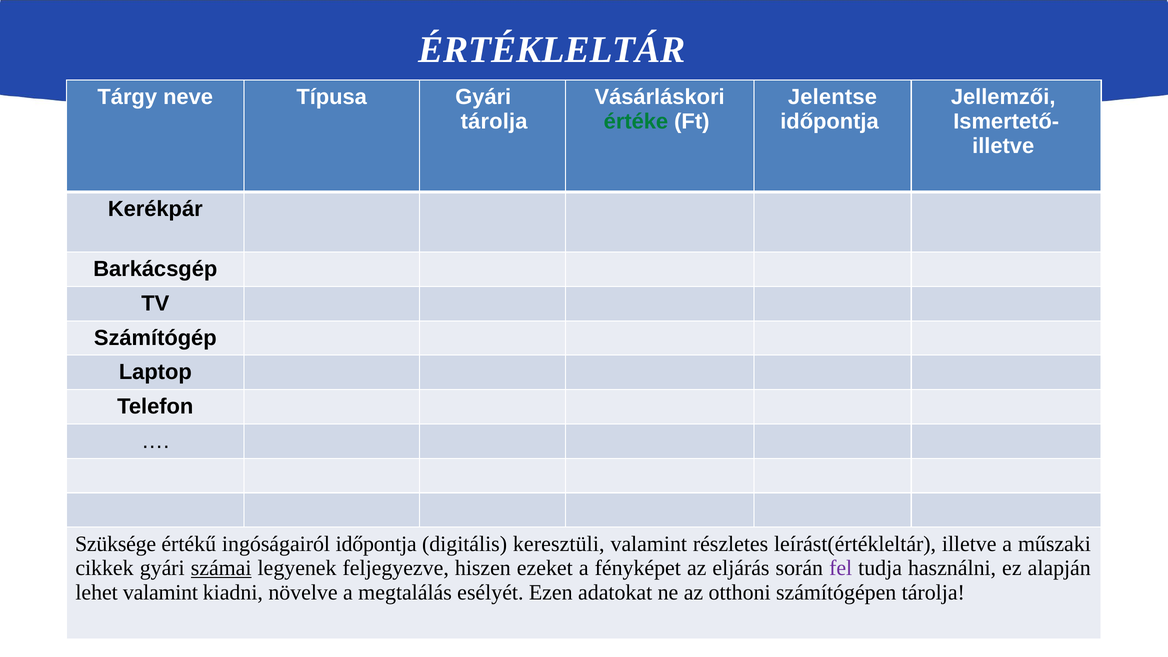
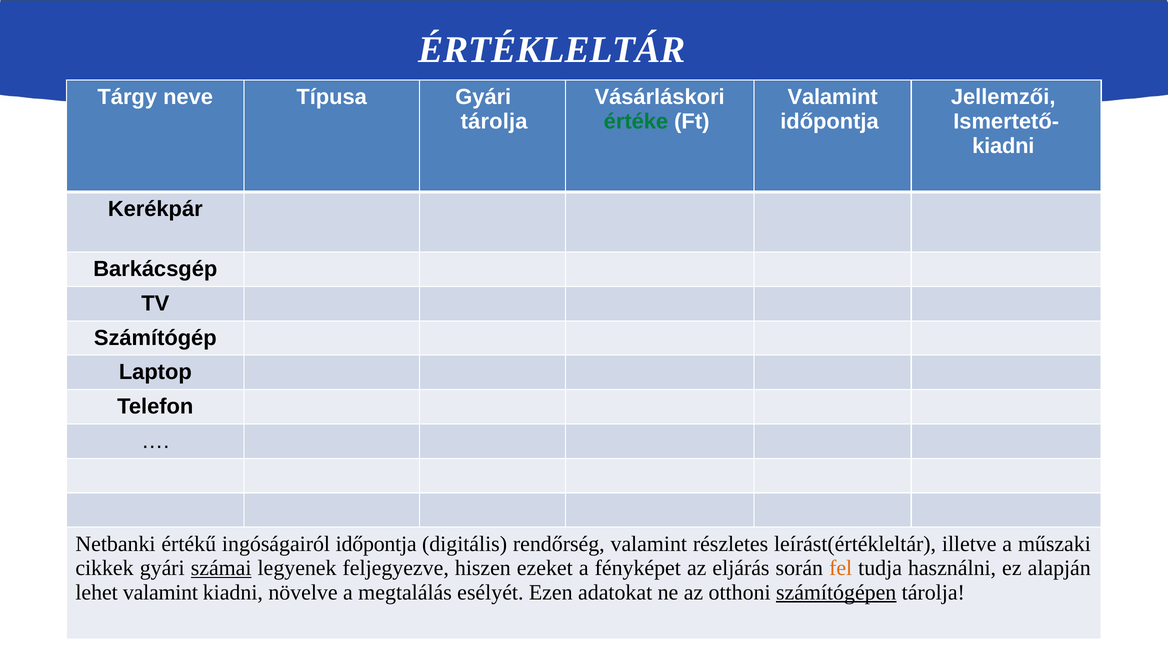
Jelentse at (832, 97): Jelentse -> Valamint
illetve at (1003, 146): illetve -> kiadni
Szüksége: Szüksége -> Netbanki
keresztüli: keresztüli -> rendőrség
fel colour: purple -> orange
számítógépen underline: none -> present
